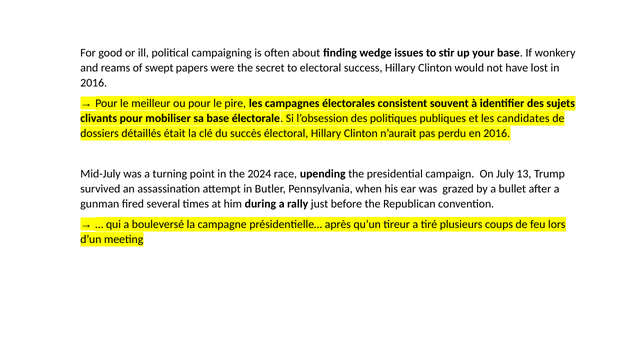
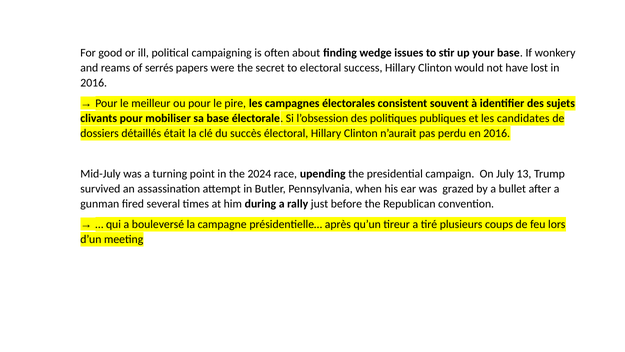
swept: swept -> serrés
